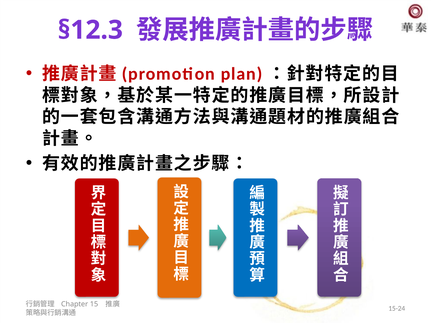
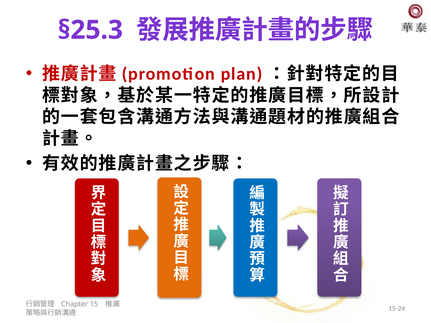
§12.3: §12.3 -> §25.3
